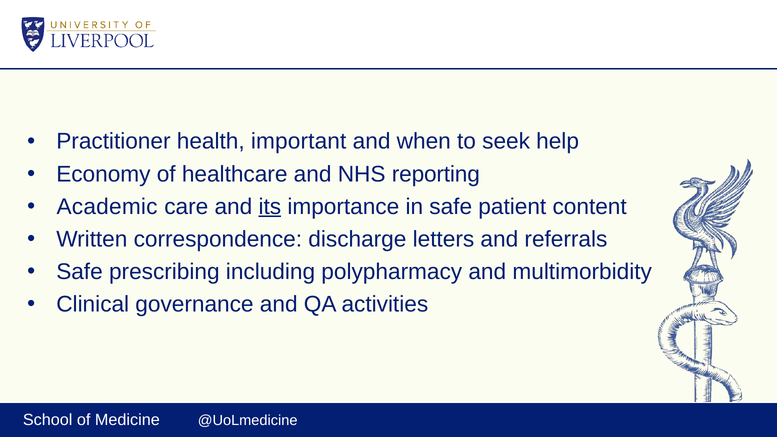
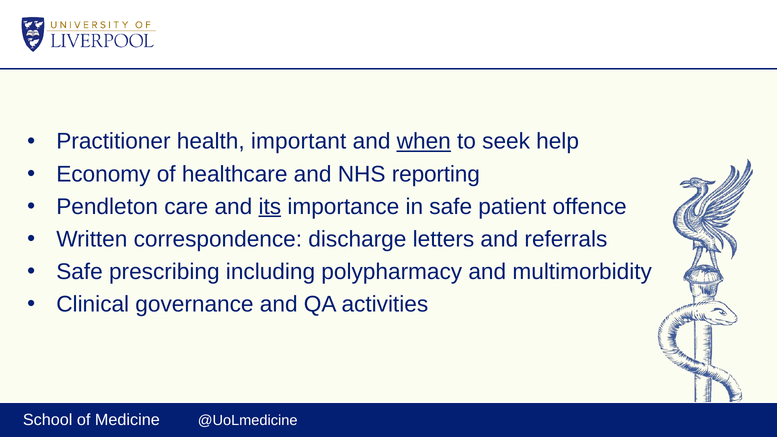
when underline: none -> present
Academic: Academic -> Pendleton
content: content -> offence
